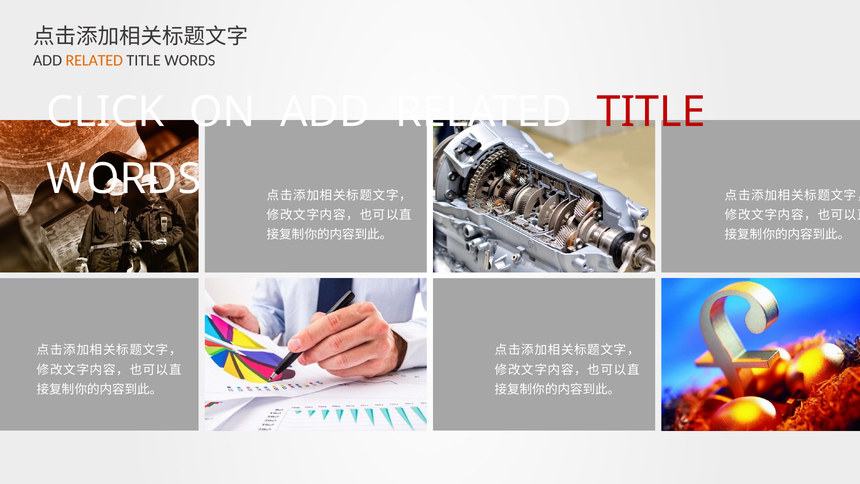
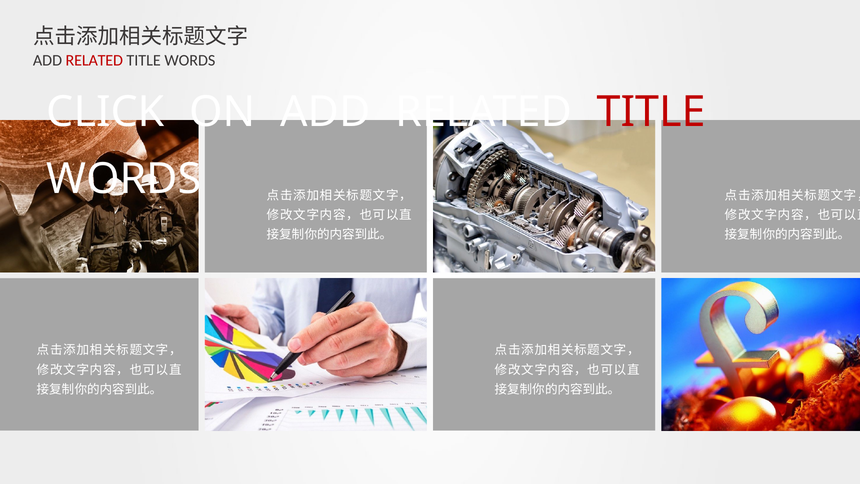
RELATED at (94, 60) colour: orange -> red
